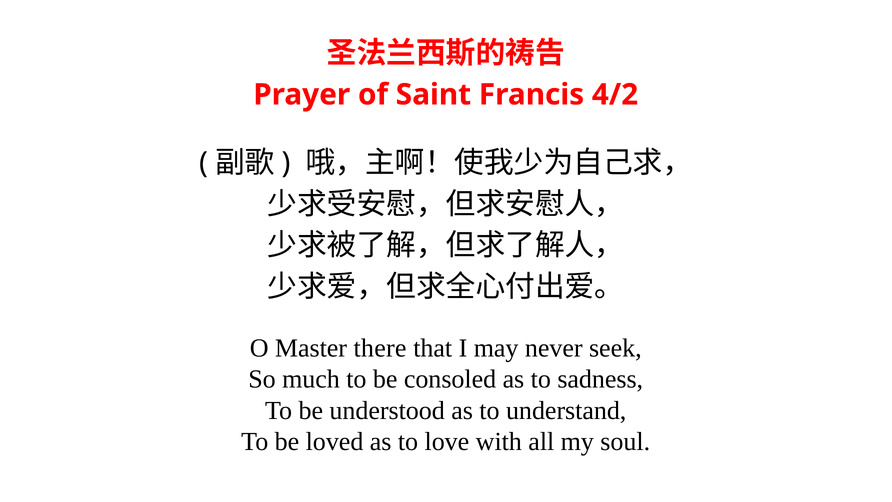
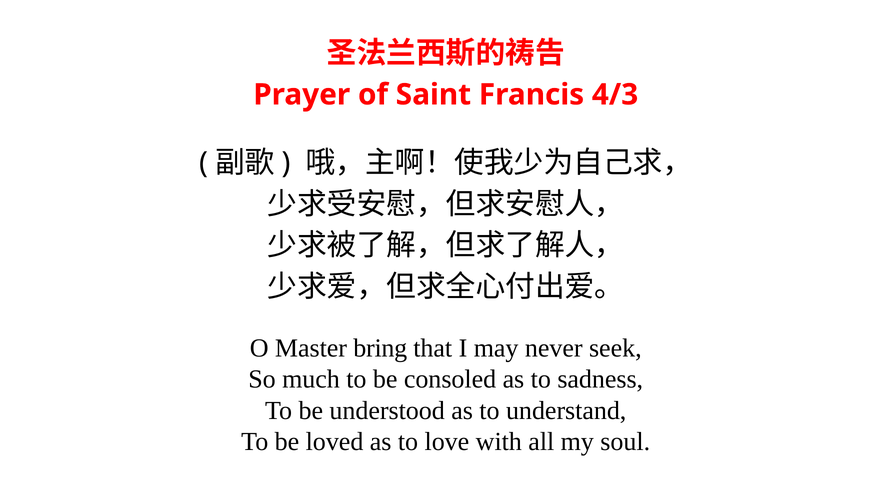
4/2: 4/2 -> 4/3
there: there -> bring
